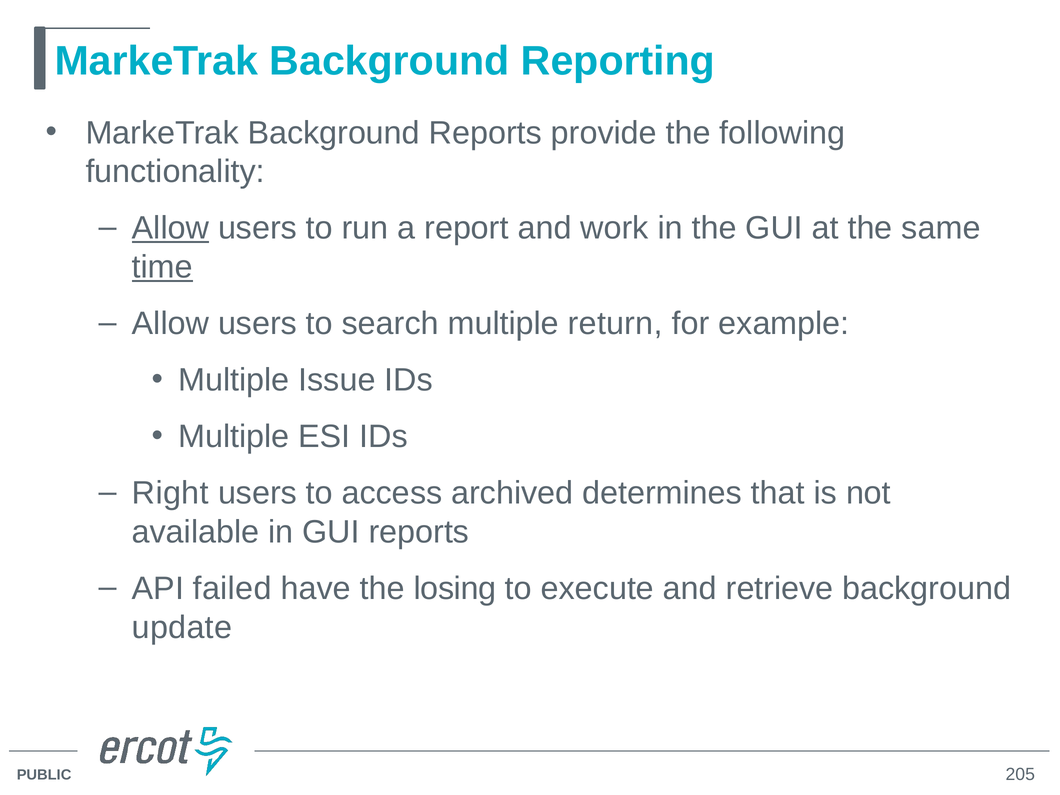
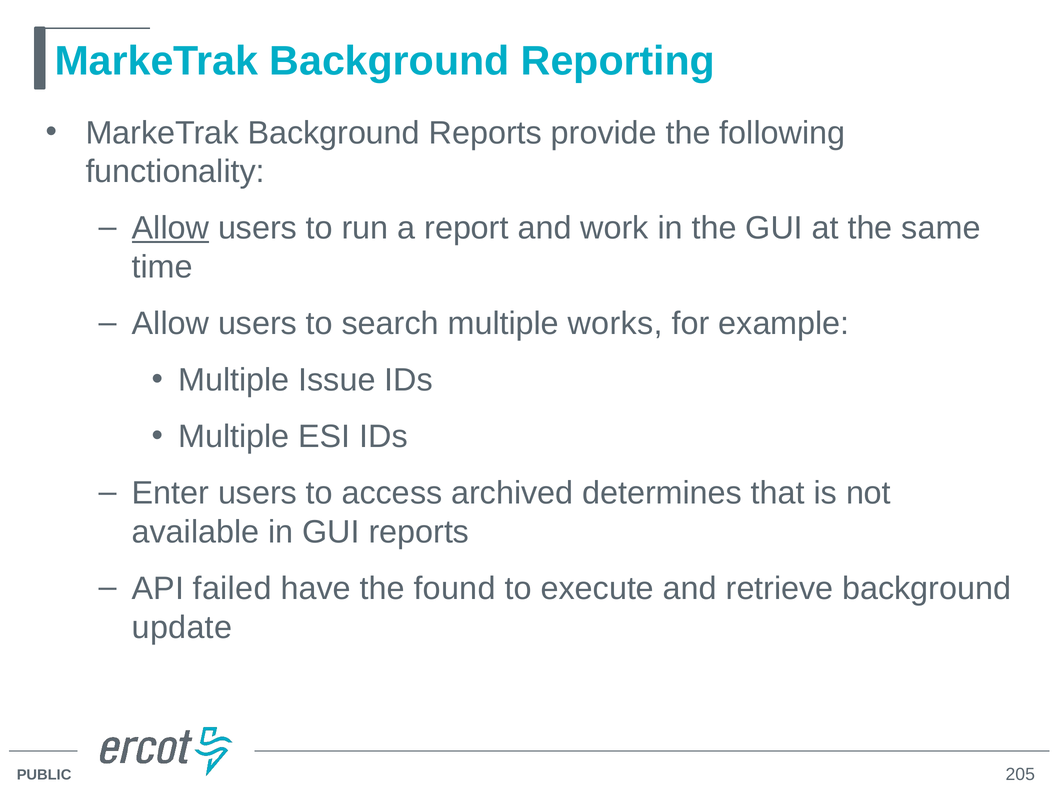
time underline: present -> none
return: return -> works
Right: Right -> Enter
losing: losing -> found
